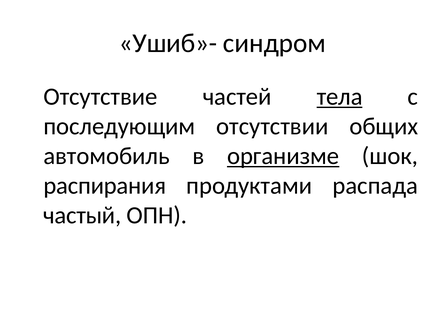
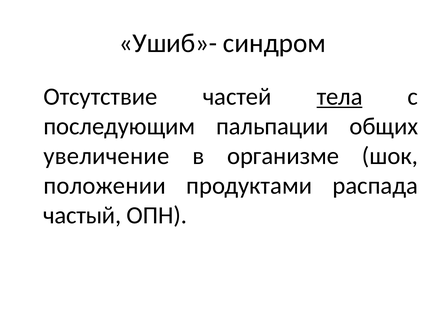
отсутствии: отсутствии -> пальпации
автомобиль: автомобиль -> увеличение
организме underline: present -> none
распирания: распирания -> положении
